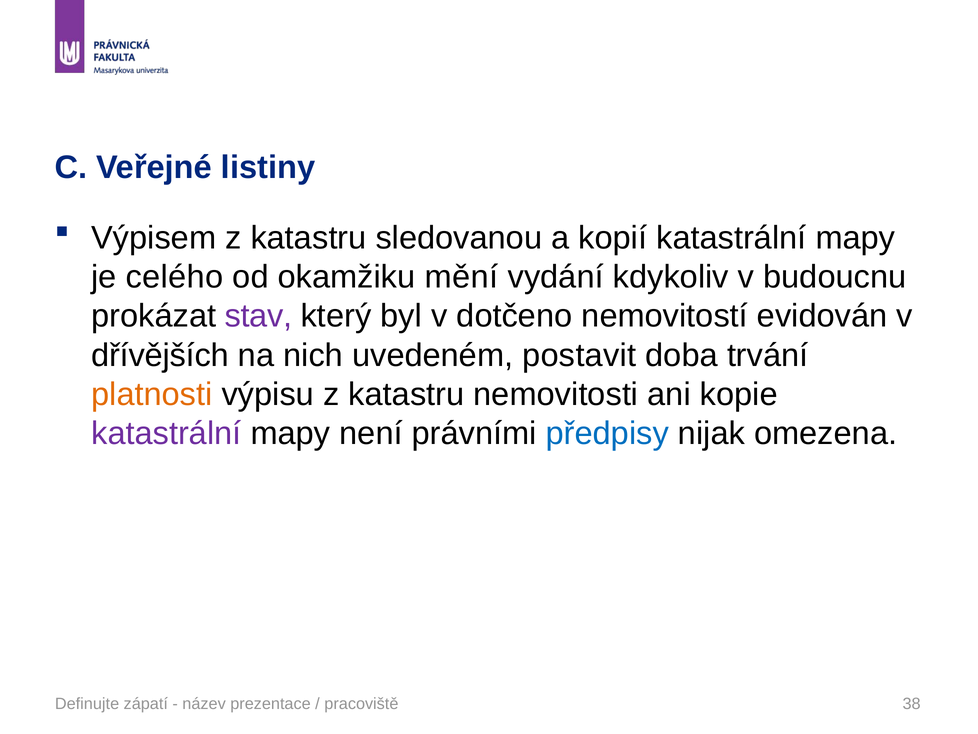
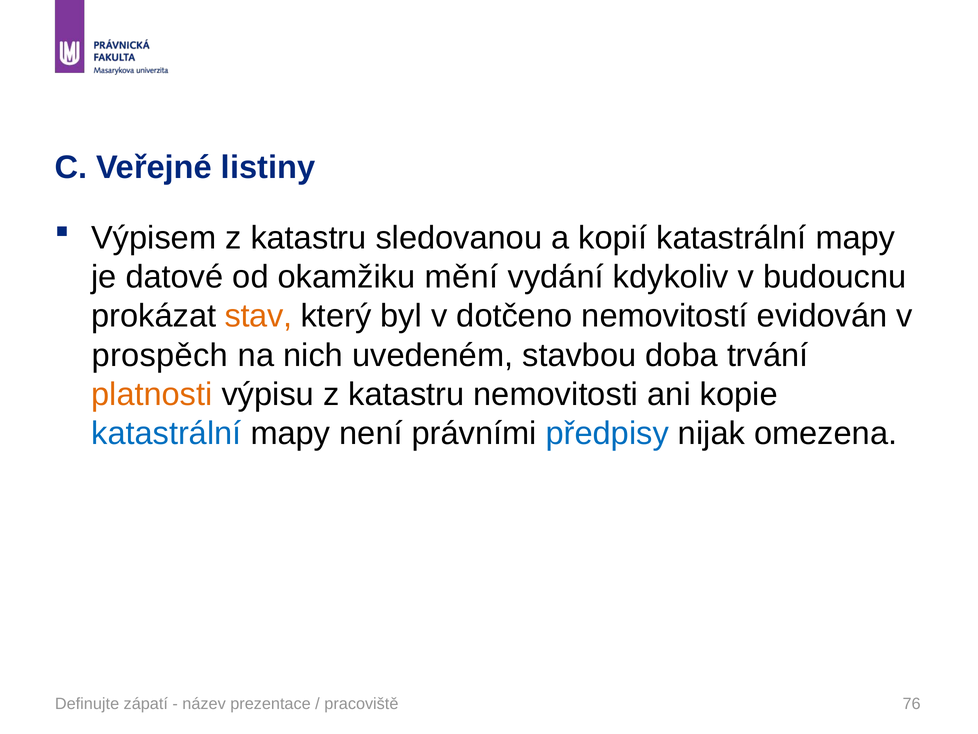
celého: celého -> datové
stav colour: purple -> orange
dřívějších: dřívějších -> prospěch
postavit: postavit -> stavbou
katastrální at (166, 433) colour: purple -> blue
38: 38 -> 76
